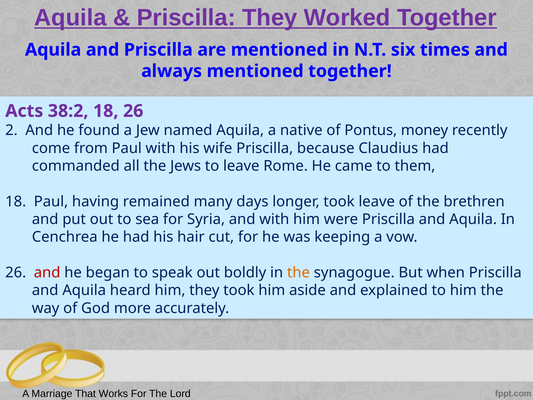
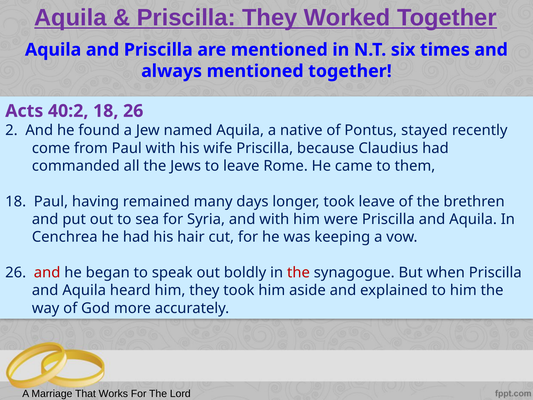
38:2: 38:2 -> 40:2
money: money -> stayed
the at (298, 272) colour: orange -> red
